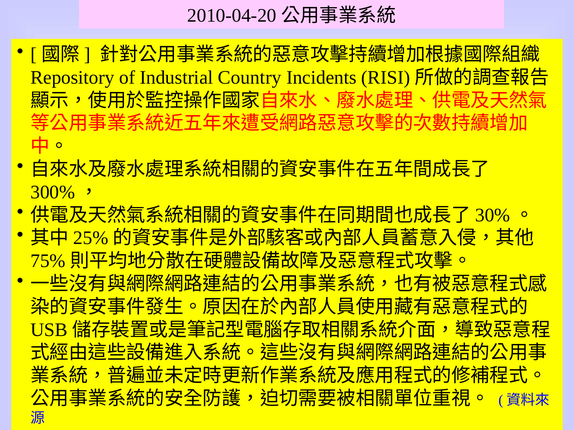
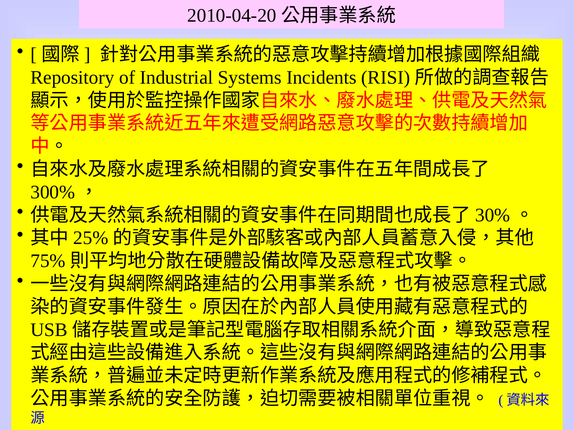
Country: Country -> Systems
